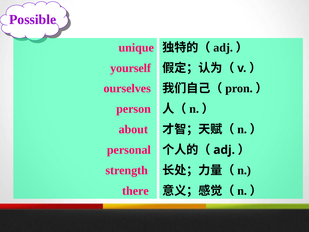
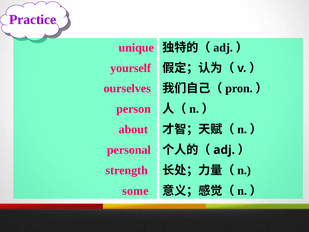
Possible: Possible -> Practice
there: there -> some
